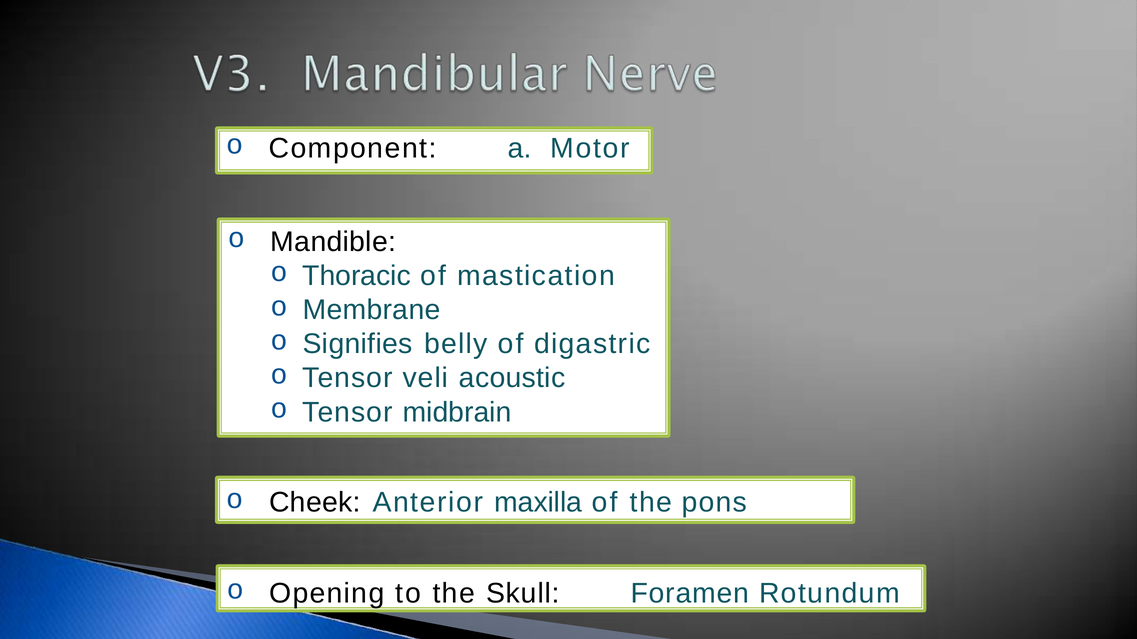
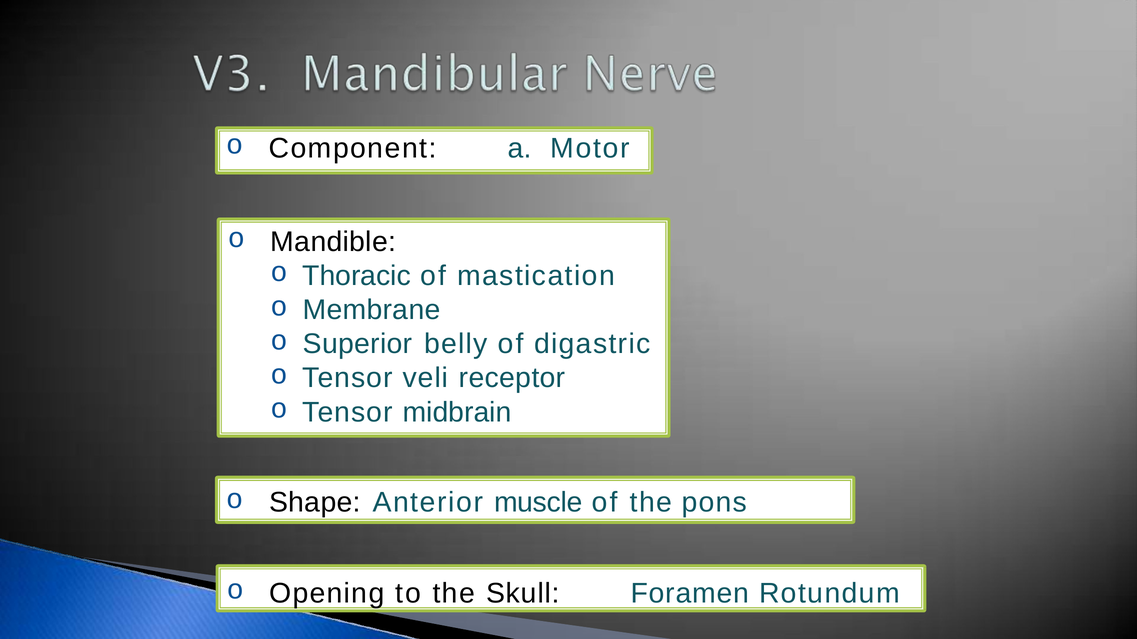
Signifies: Signifies -> Superior
acoustic: acoustic -> receptor
Cheek: Cheek -> Shape
maxilla: maxilla -> muscle
